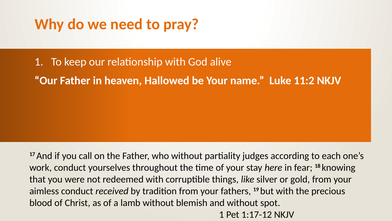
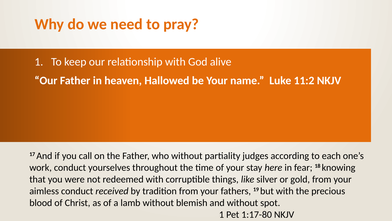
1:17-12: 1:17-12 -> 1:17-80
